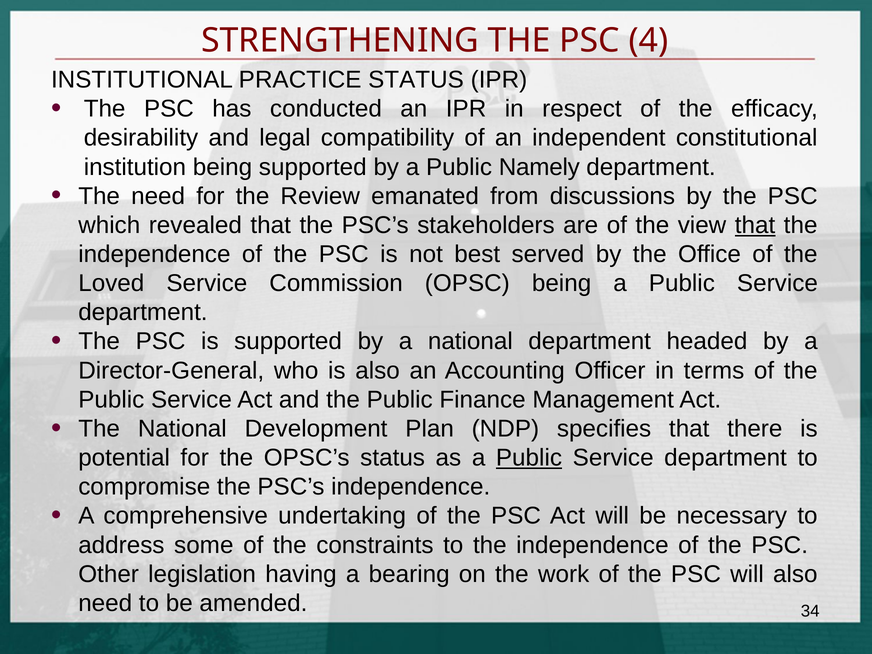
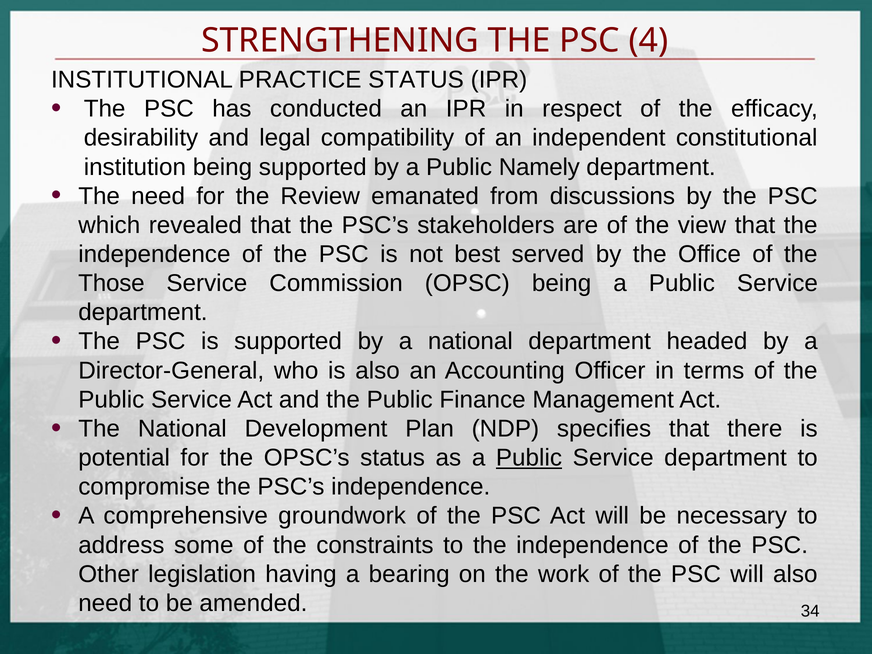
that at (755, 225) underline: present -> none
Loved: Loved -> Those
undertaking: undertaking -> groundwork
